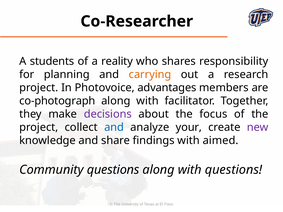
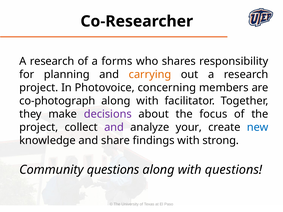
students at (52, 61): students -> research
reality: reality -> forms
advantages: advantages -> concerning
and at (114, 127) colour: blue -> purple
new colour: purple -> blue
aimed: aimed -> strong
